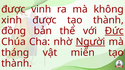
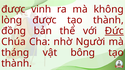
xinh: xinh -> lòng
Người underline: present -> none
miến: miến -> bông
